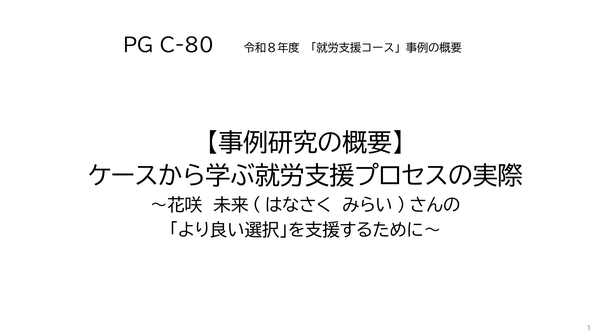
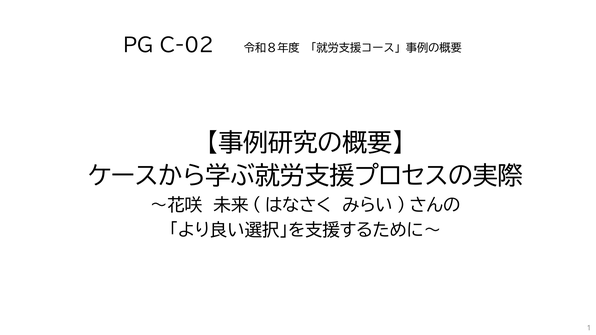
C-80: C-80 -> C-02
